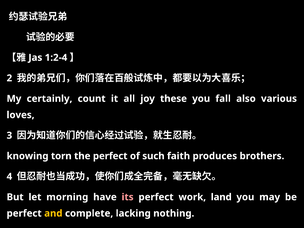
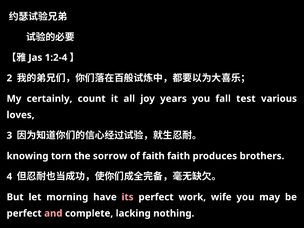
these: these -> years
also: also -> test
the perfect: perfect -> sorrow
of such: such -> faith
land: land -> wife
and colour: yellow -> pink
